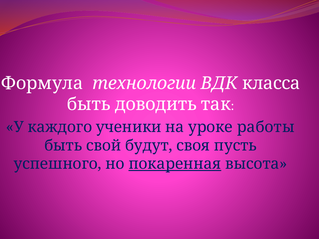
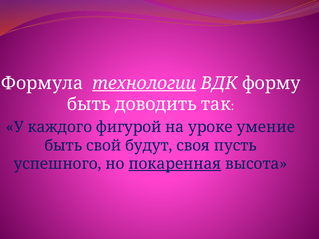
технологии underline: none -> present
класса: класса -> форму
ученики: ученики -> фигурой
работы: работы -> умение
